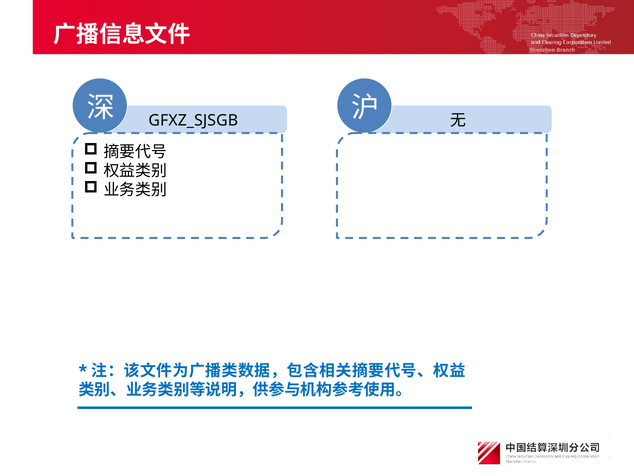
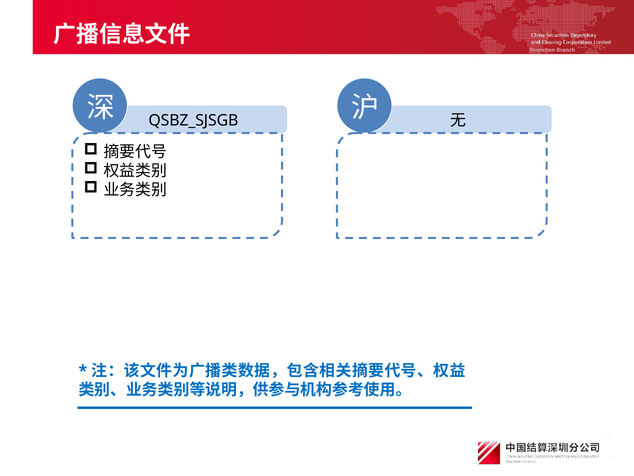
GFXZ_SJSGB: GFXZ_SJSGB -> QSBZ_SJSGB
